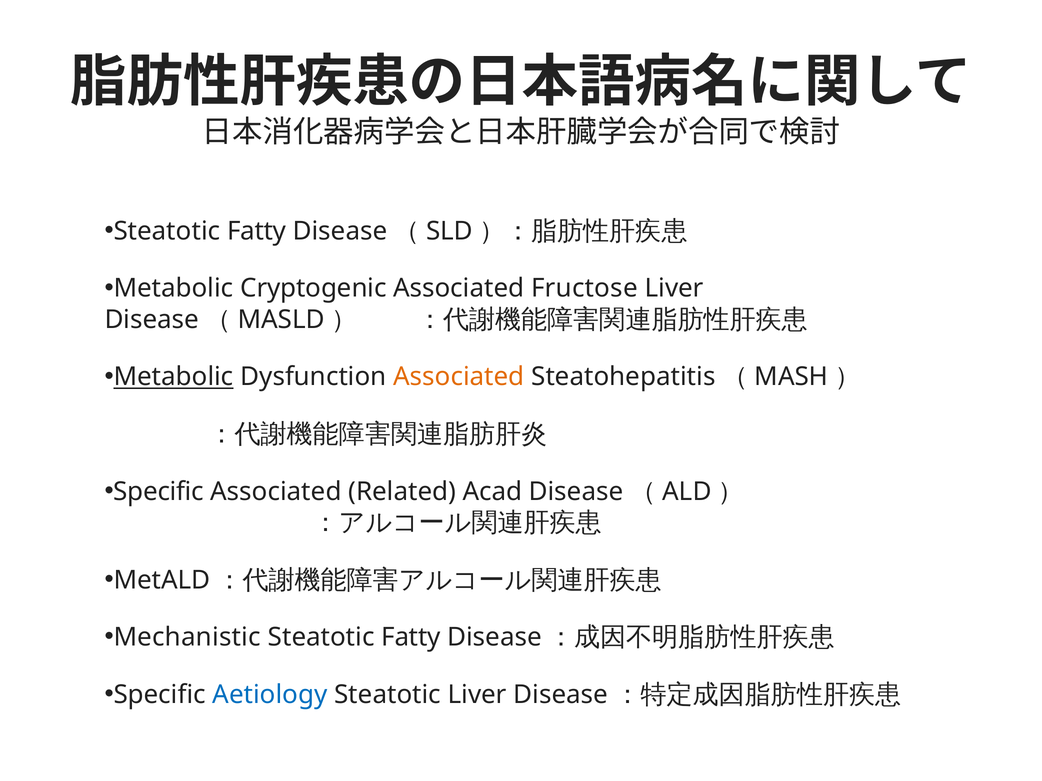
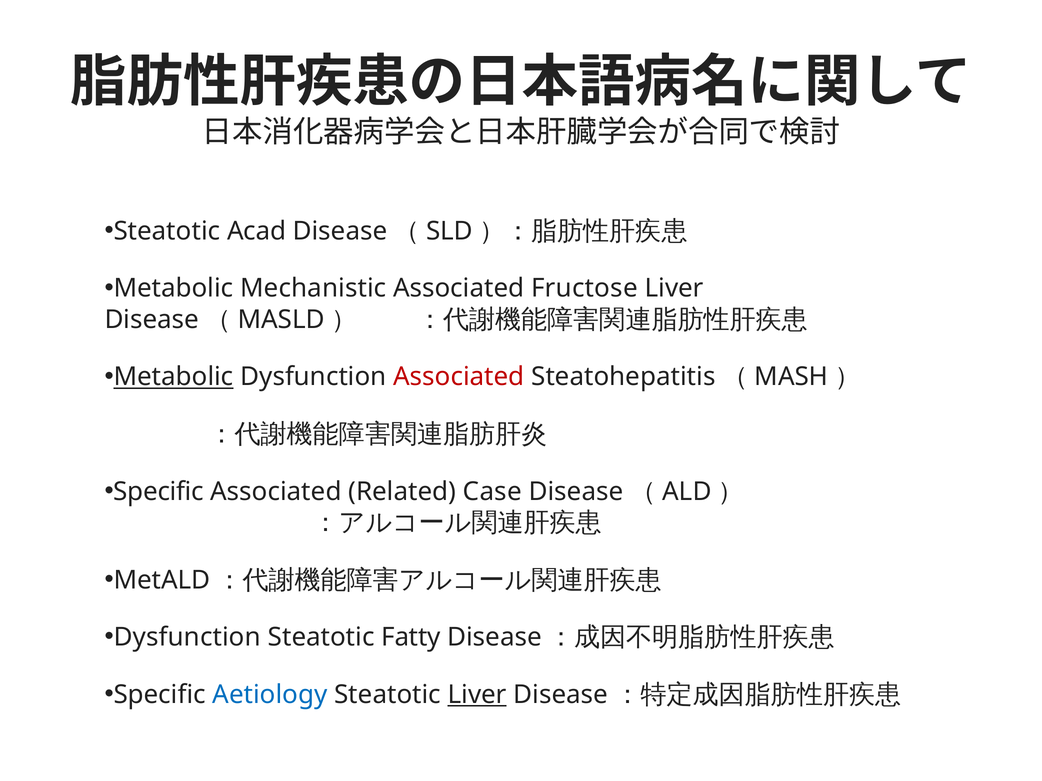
Fatty at (257, 231): Fatty -> Acad
Cryptogenic: Cryptogenic -> Mechanistic
Associated at (459, 377) colour: orange -> red
Acad: Acad -> Case
Mechanistic at (187, 638): Mechanistic -> Dysfunction
Liver at (477, 695) underline: none -> present
